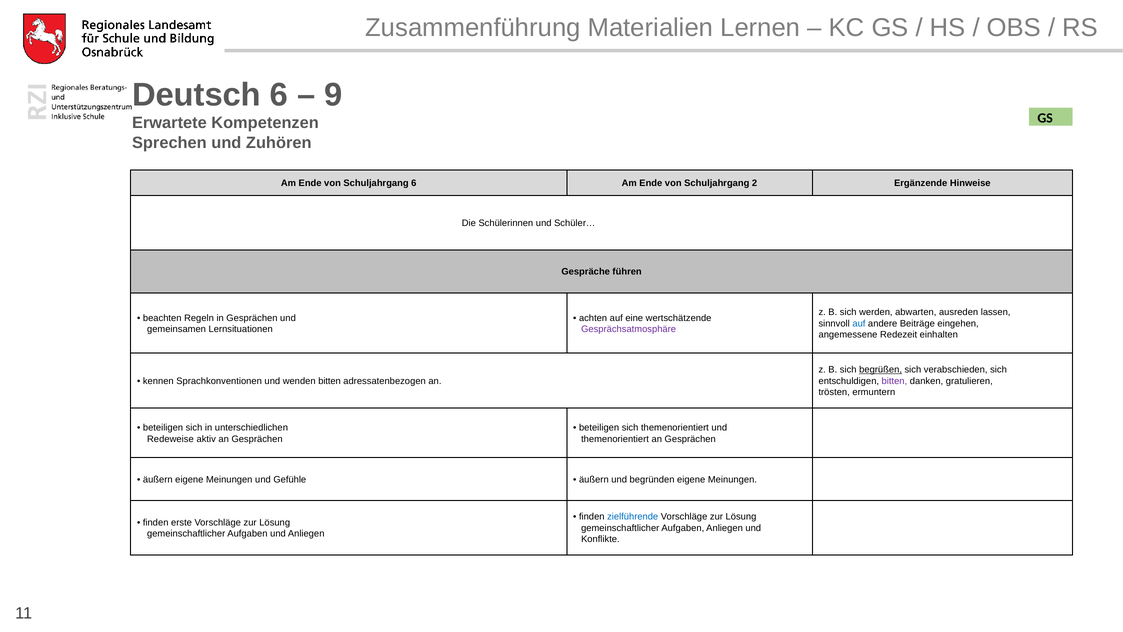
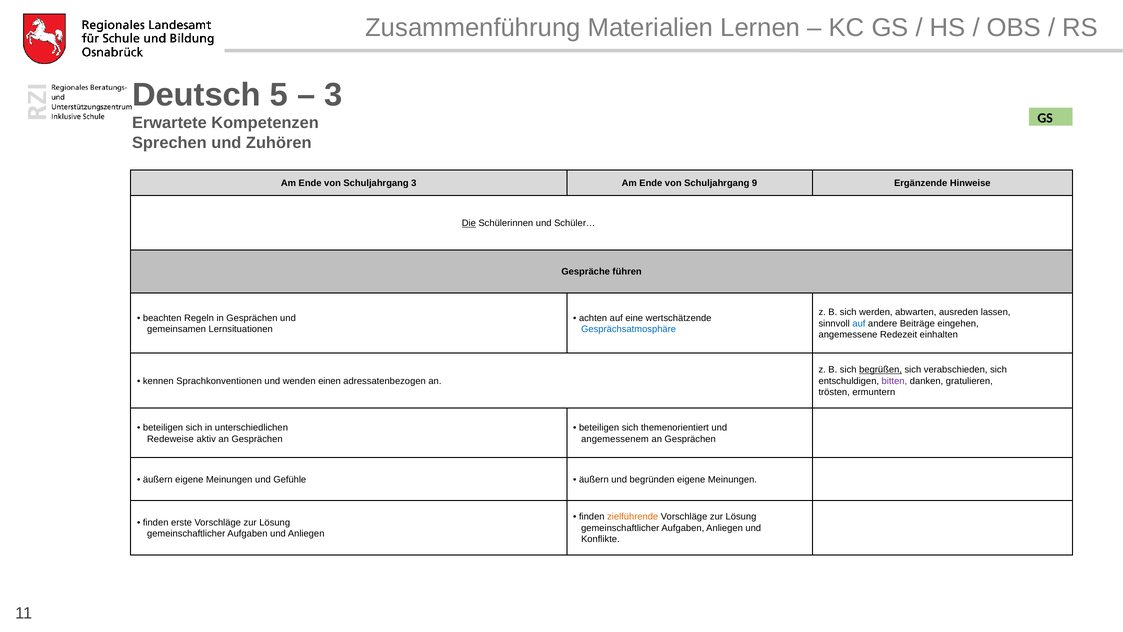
Deutsch 6: 6 -> 5
9 at (334, 95): 9 -> 3
Schuljahrgang 6: 6 -> 3
2: 2 -> 9
Die underline: none -> present
Gesprächsatmosphäre colour: purple -> blue
wenden bitten: bitten -> einen
themenorientiert at (615, 439): themenorientiert -> angemessenem
zielführende colour: blue -> orange
